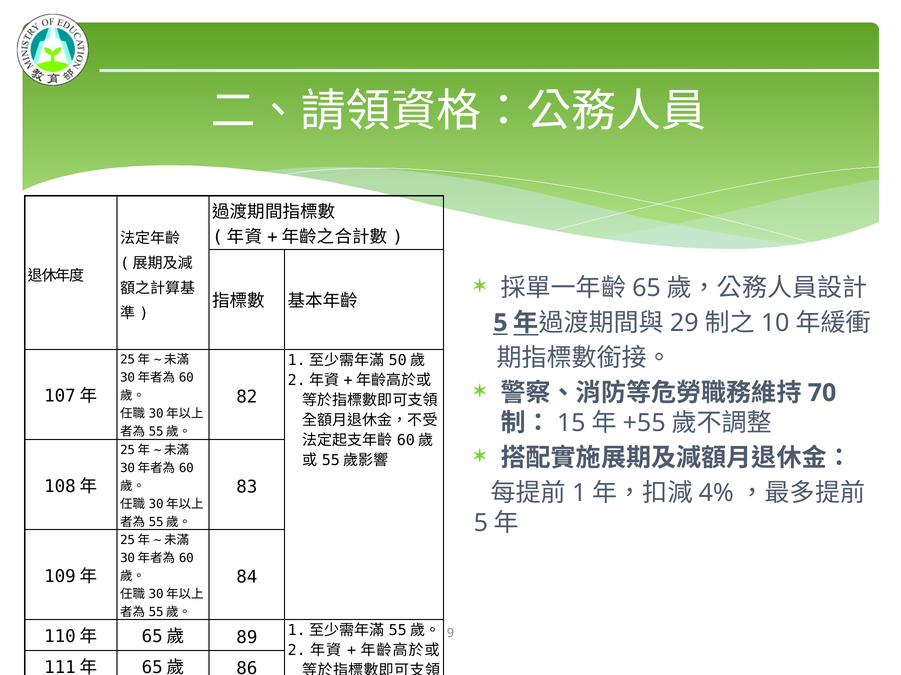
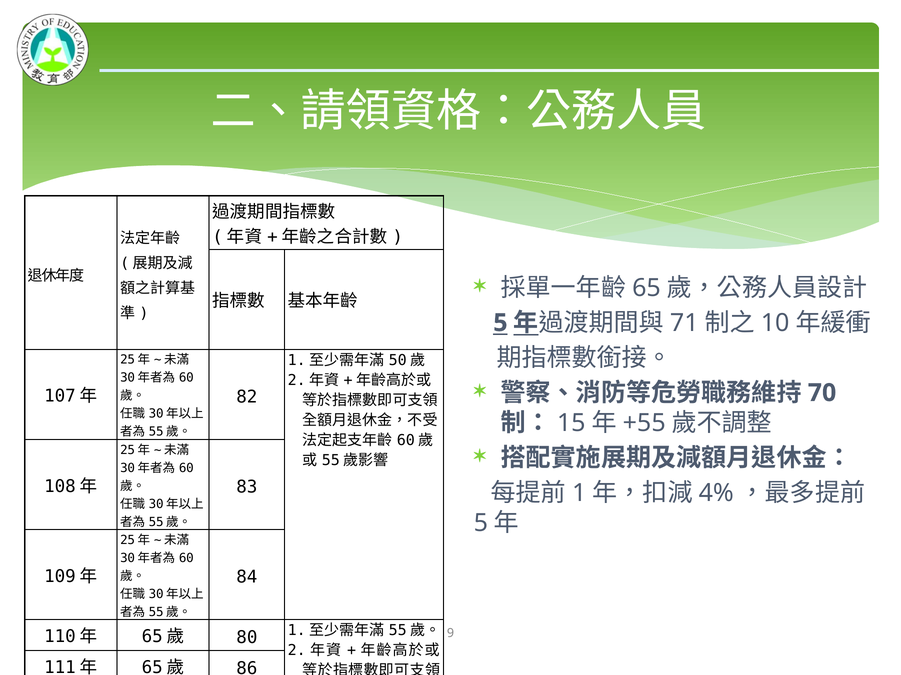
29: 29 -> 71
89 at (247, 638): 89 -> 80
